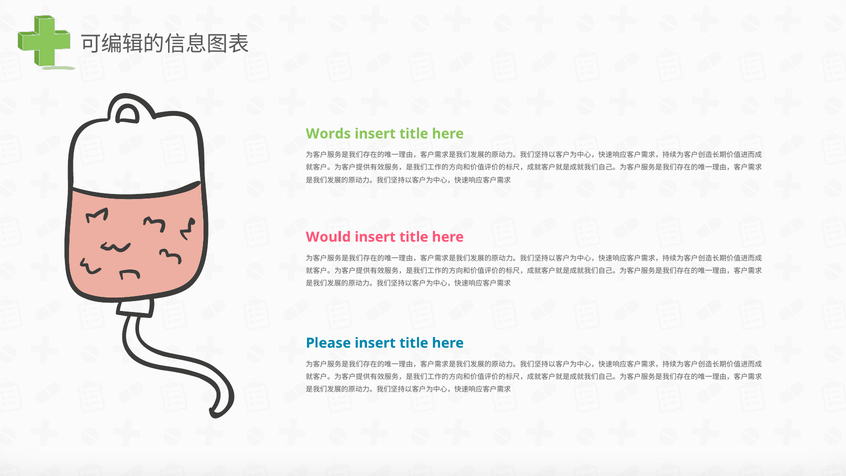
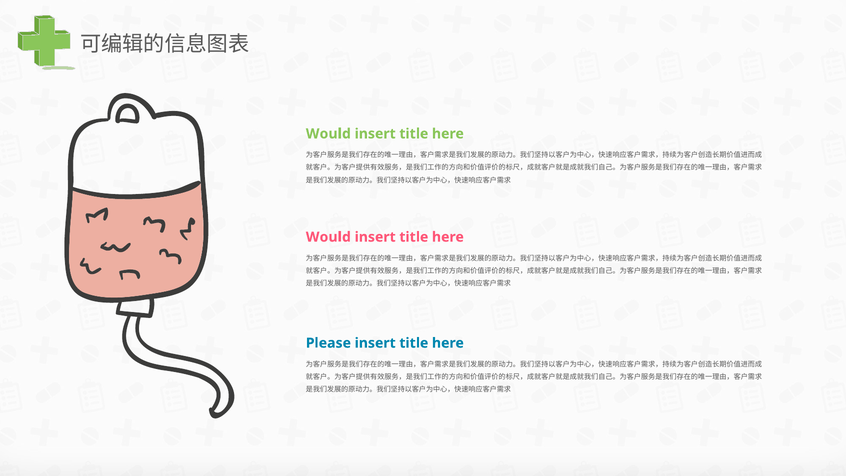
Words at (328, 134): Words -> Would
